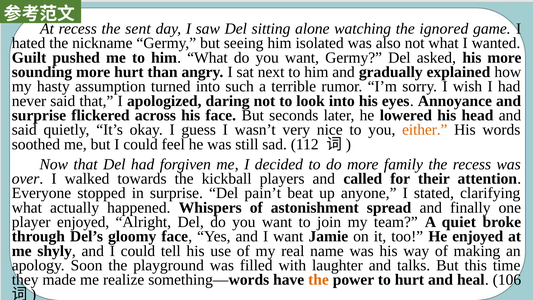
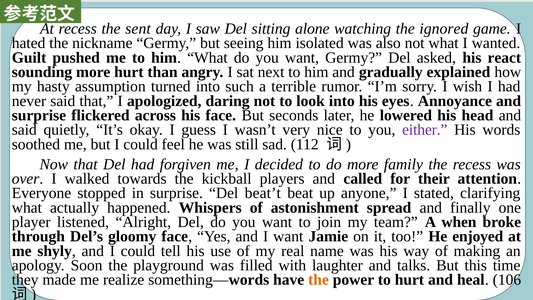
his more: more -> react
either colour: orange -> purple
pain’t: pain’t -> beat’t
player enjoyed: enjoyed -> listened
quiet: quiet -> when
